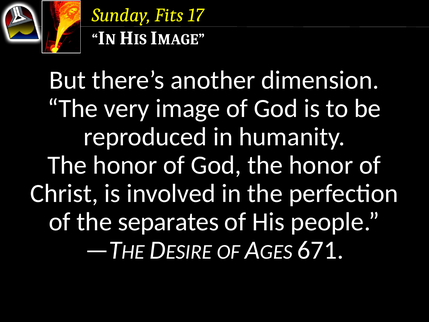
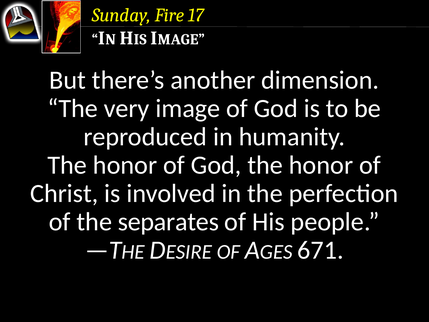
Fits: Fits -> Fire
